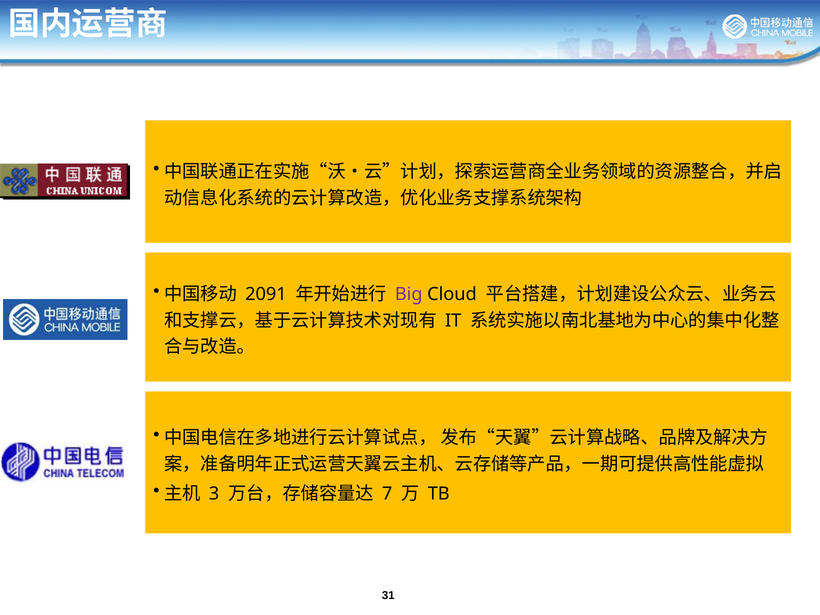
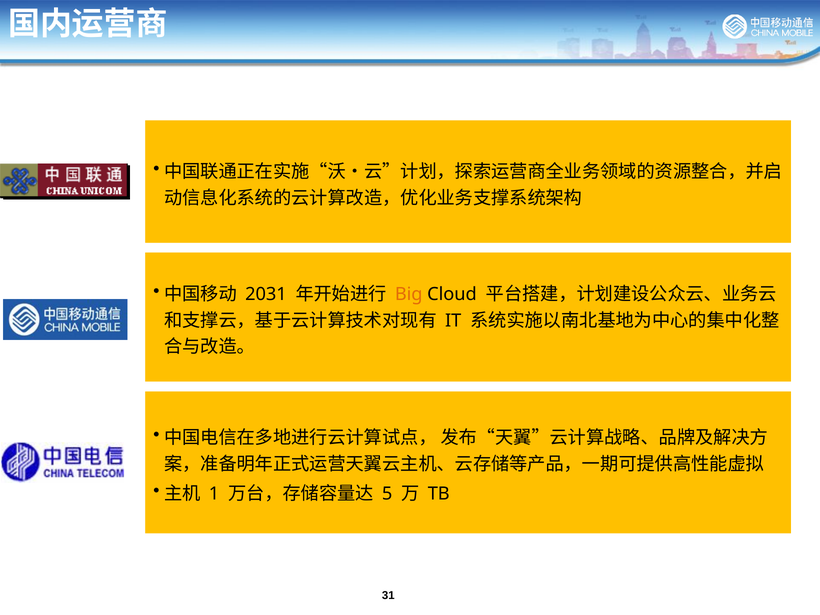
2091: 2091 -> 2031
Big colour: purple -> orange
3: 3 -> 1
7: 7 -> 5
